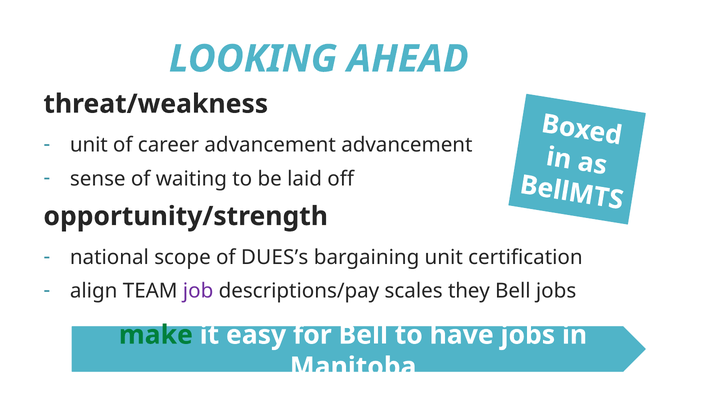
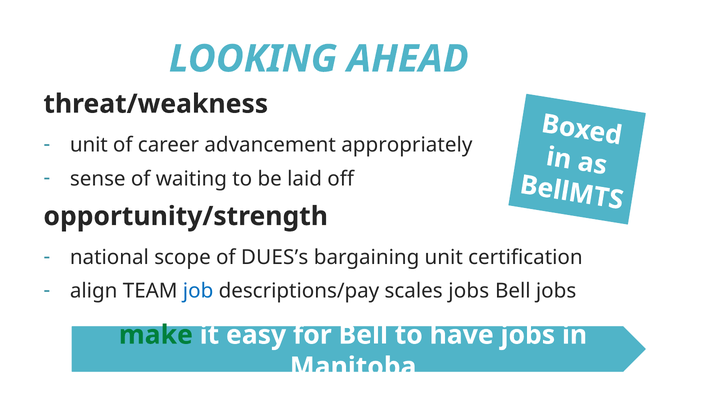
advancement advancement: advancement -> appropriately
job colour: purple -> blue
scales they: they -> jobs
